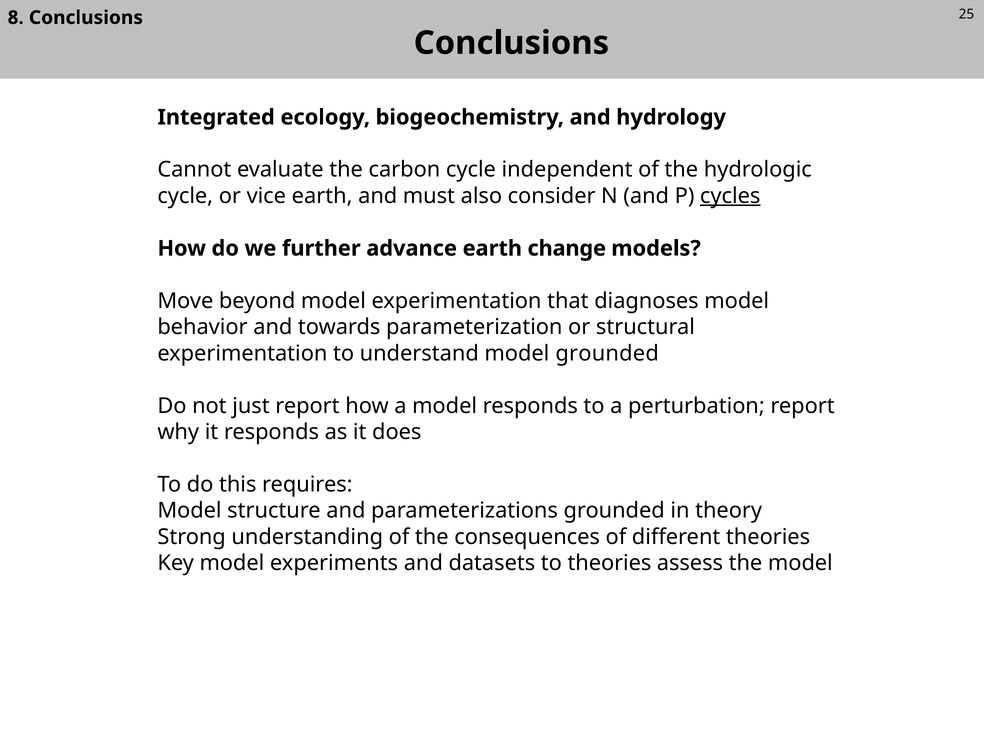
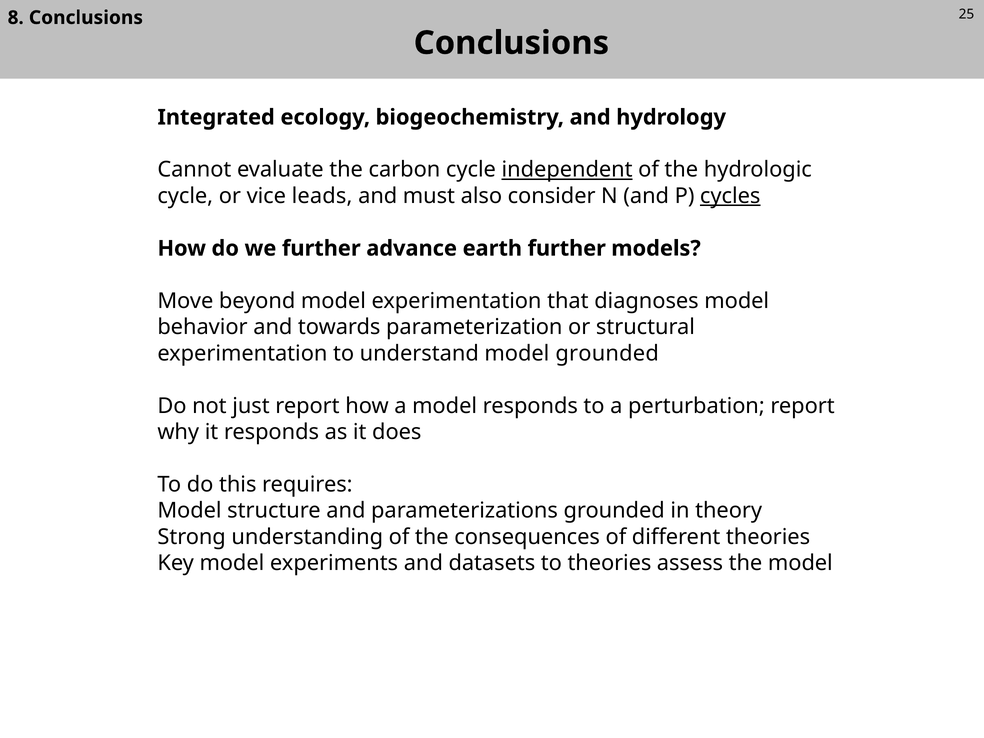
independent underline: none -> present
vice earth: earth -> leads
earth change: change -> further
